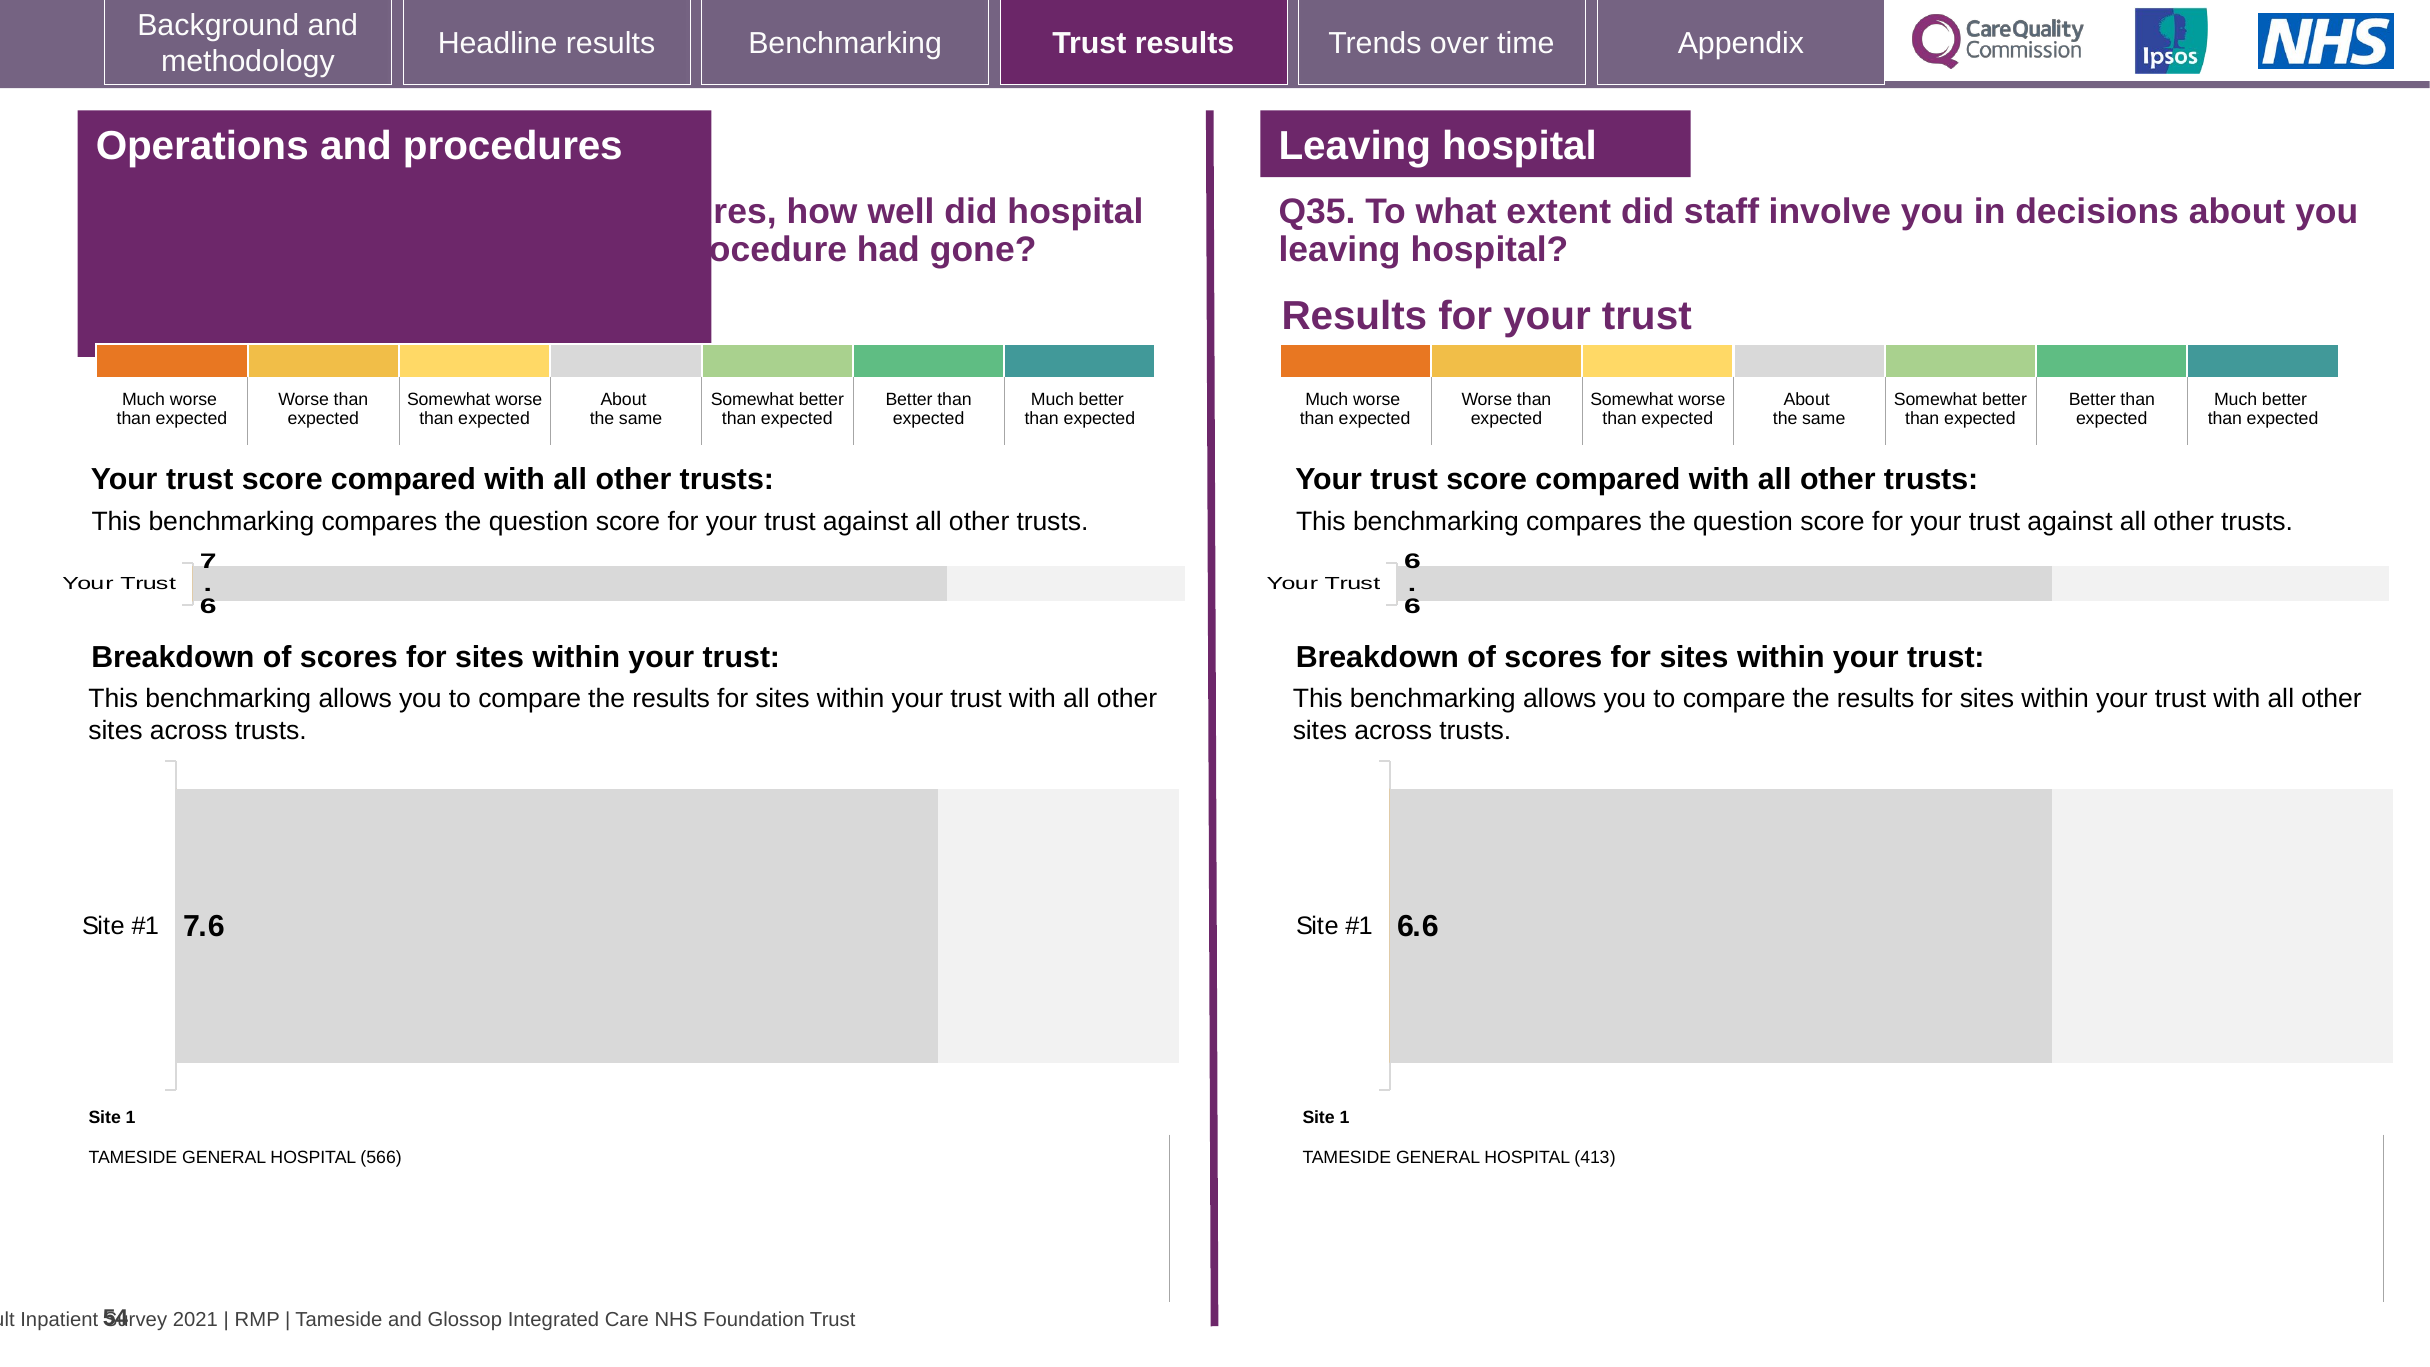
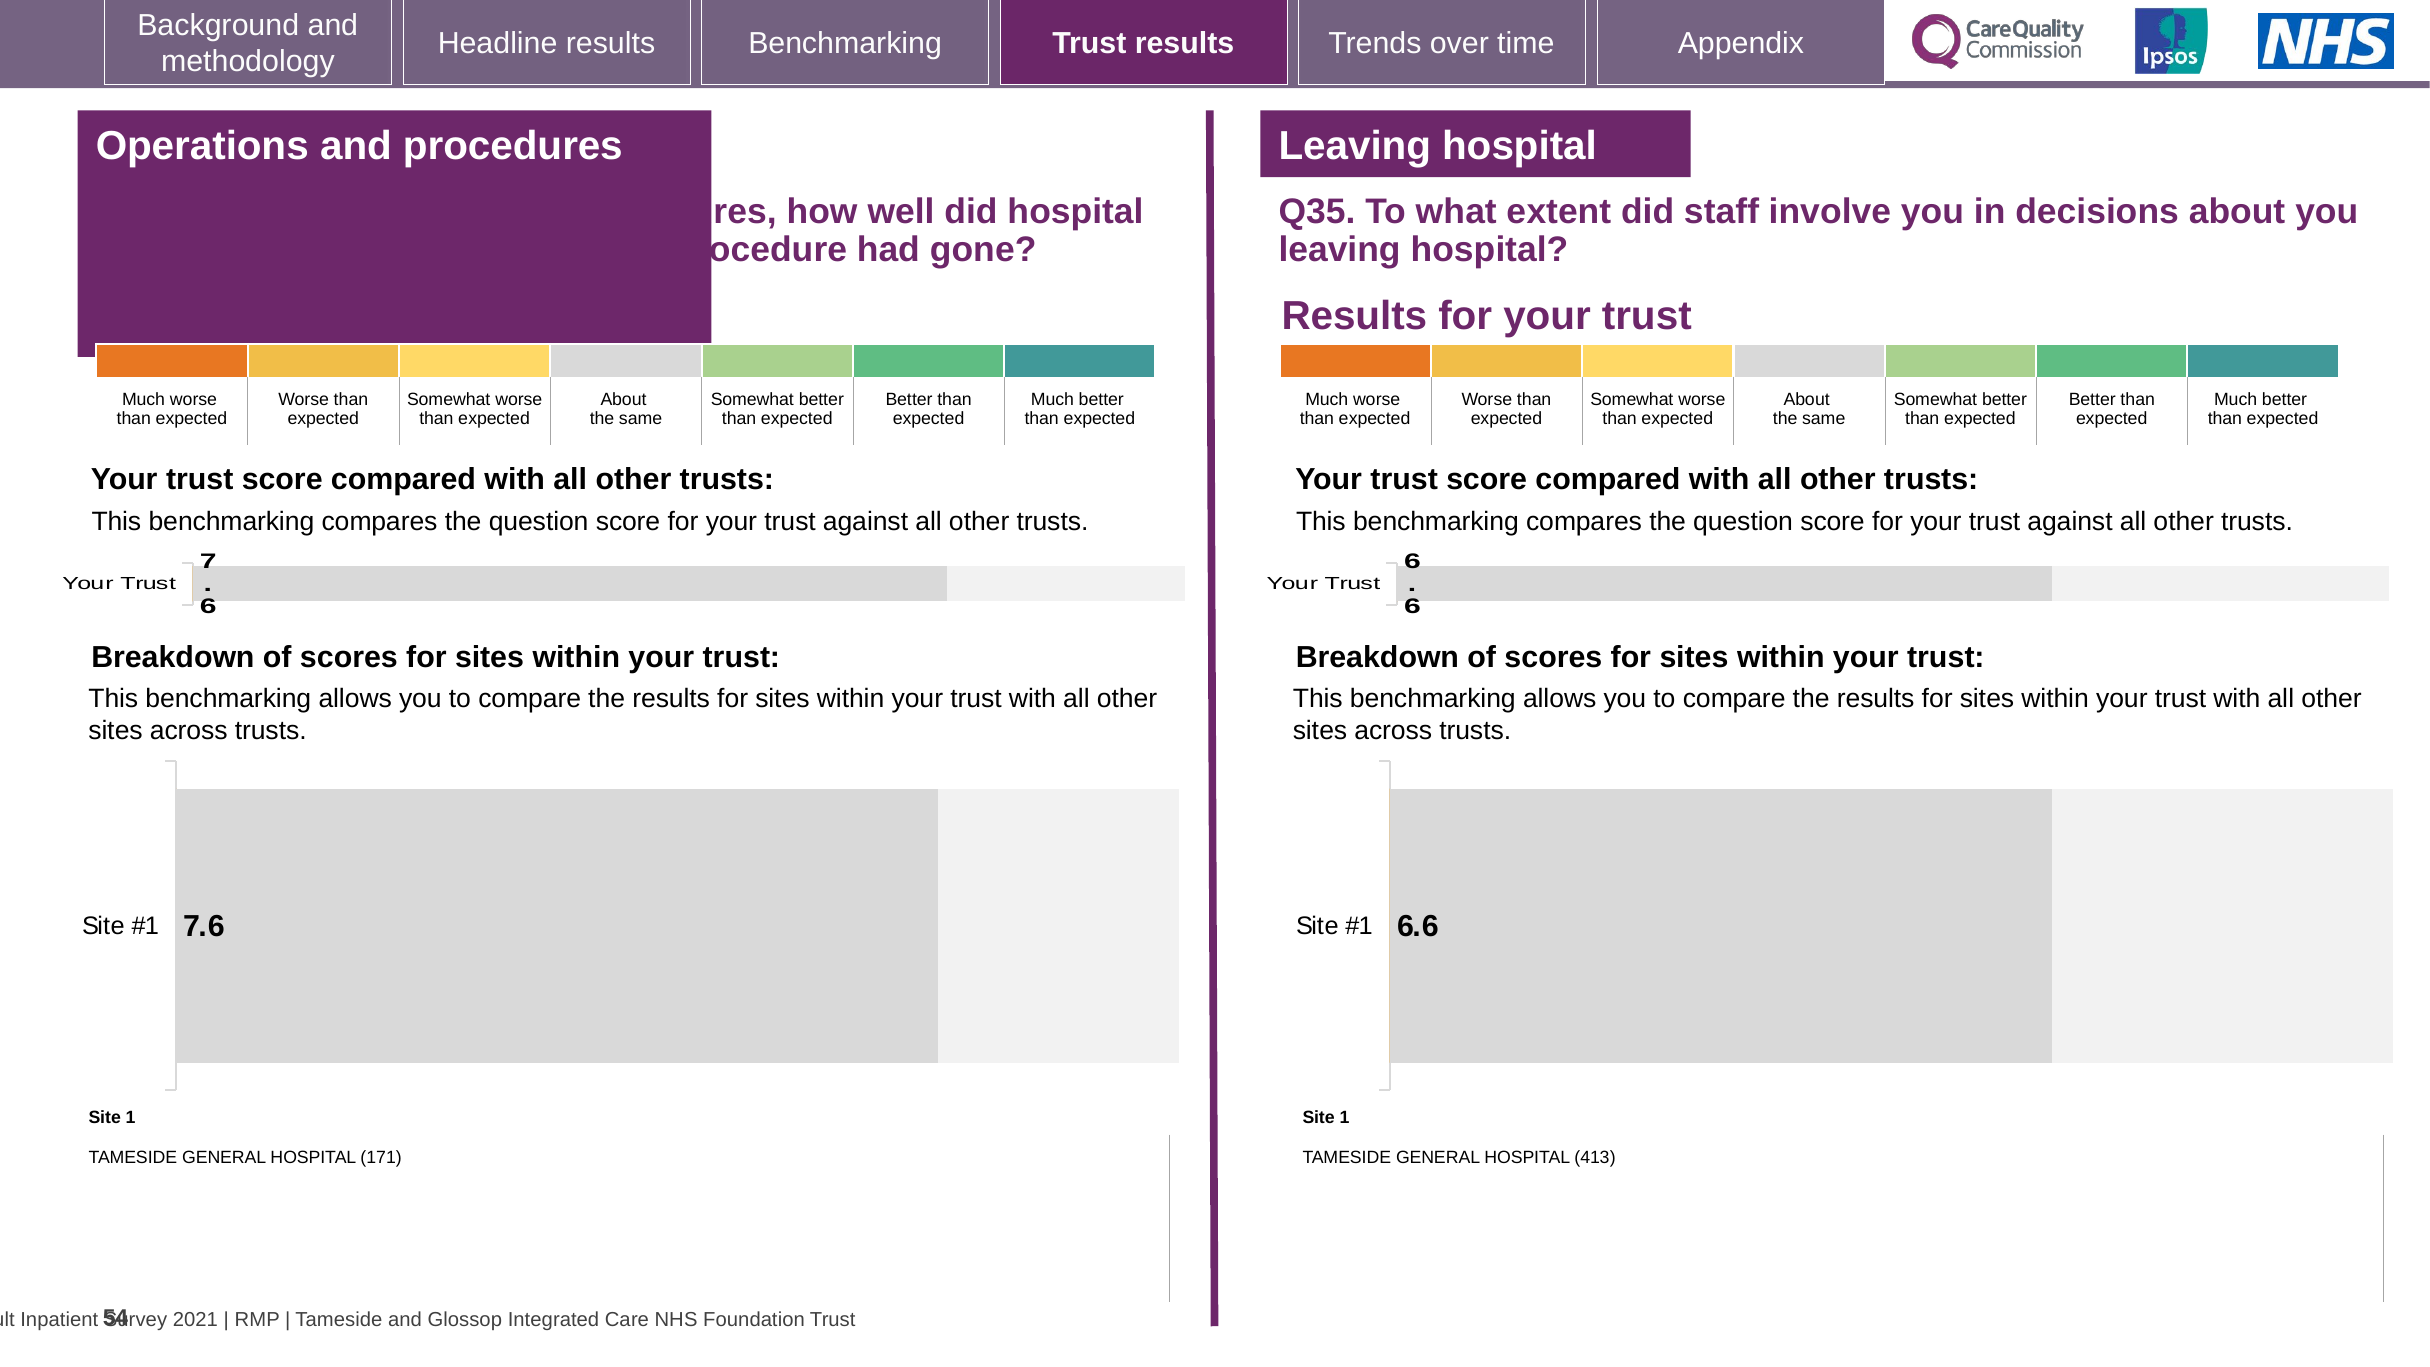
566: 566 -> 171
